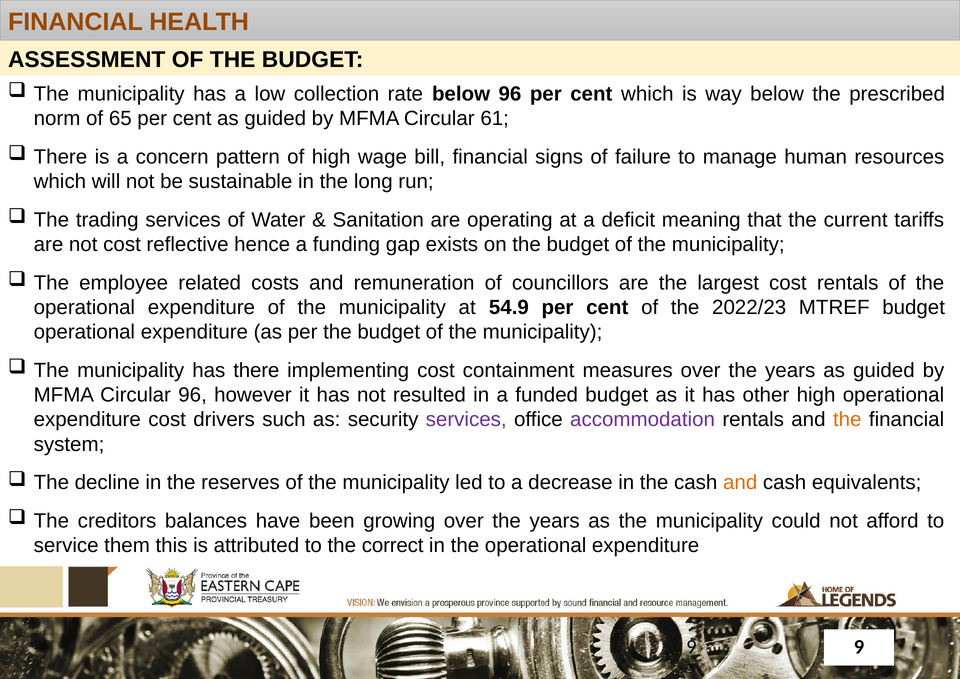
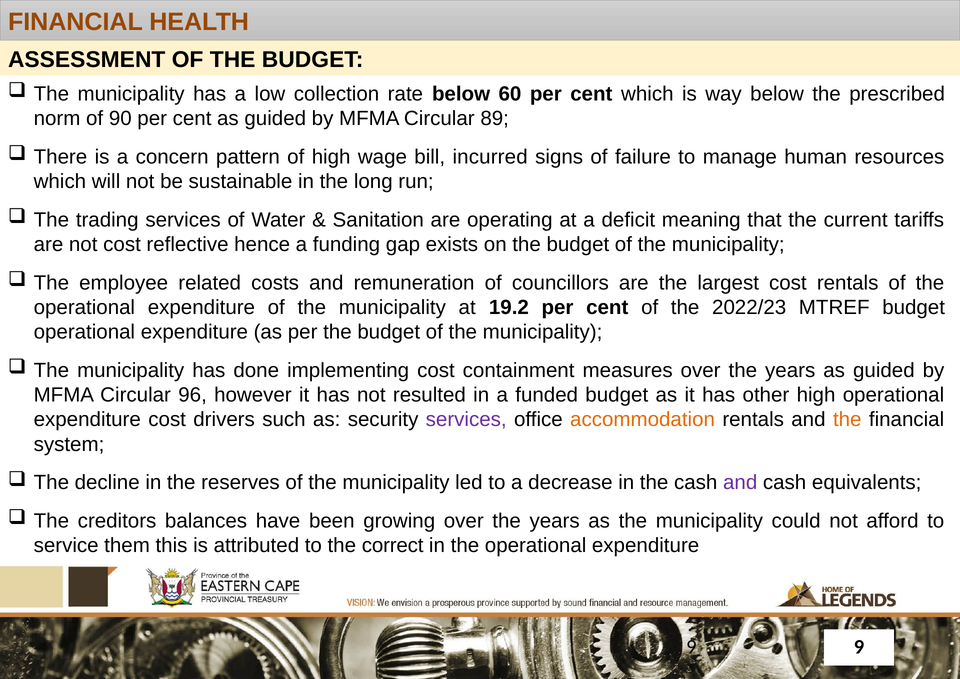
below 96: 96 -> 60
65: 65 -> 90
61: 61 -> 89
bill financial: financial -> incurred
54.9: 54.9 -> 19.2
has there: there -> done
accommodation colour: purple -> orange
and at (740, 483) colour: orange -> purple
